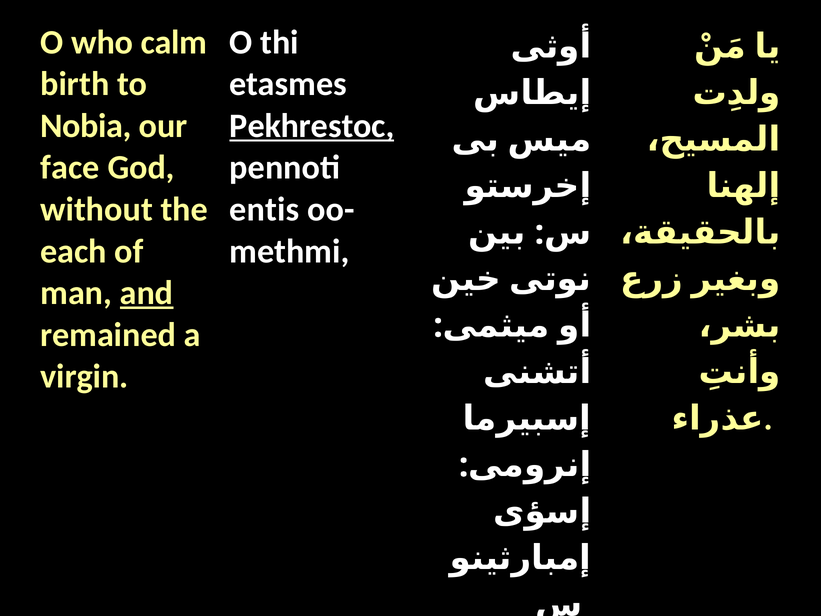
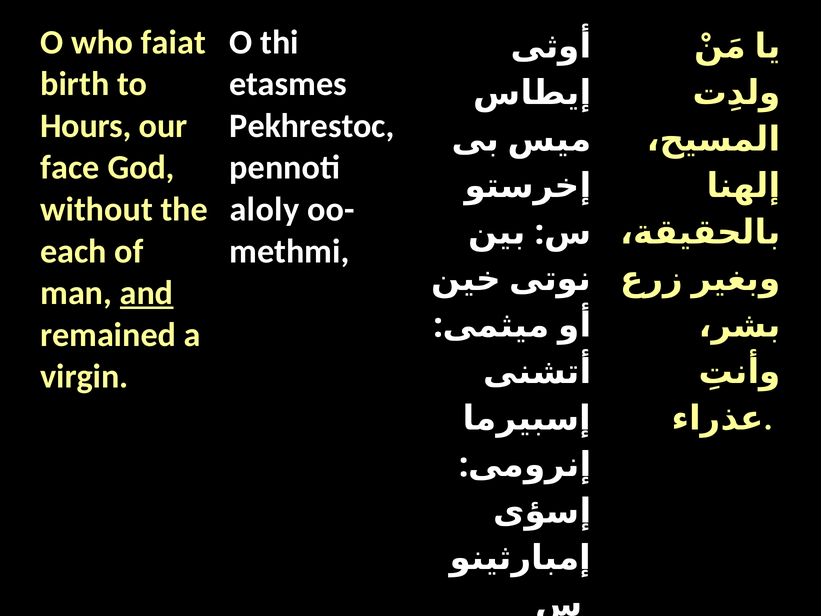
calm: calm -> faiat
Nobia: Nobia -> Hours
Pekhrestoc underline: present -> none
entis: entis -> aloly
